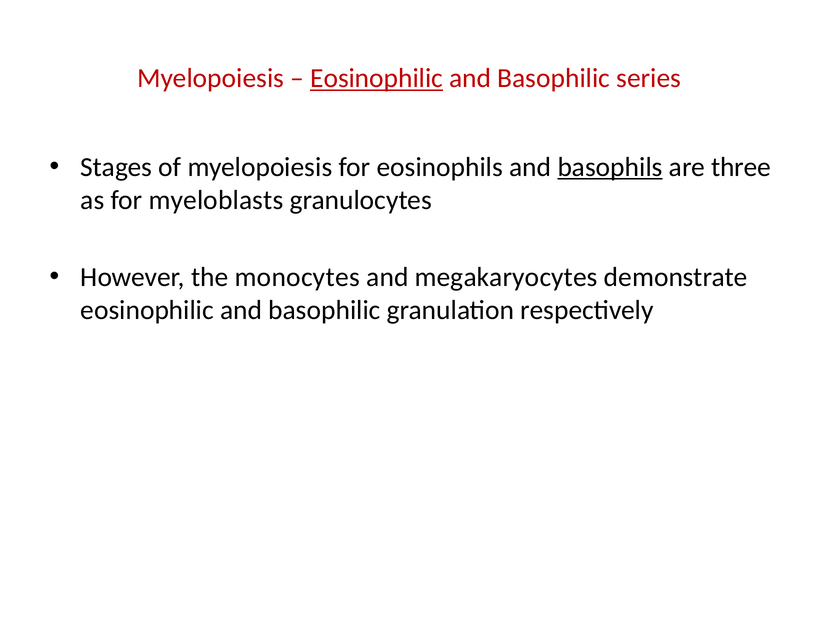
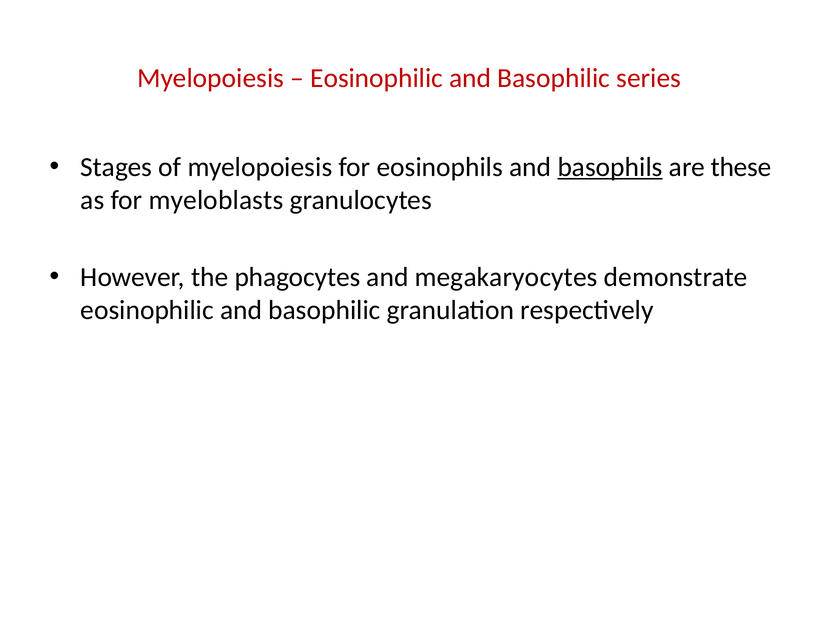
Eosinophilic at (377, 78) underline: present -> none
three: three -> these
monocytes: monocytes -> phagocytes
